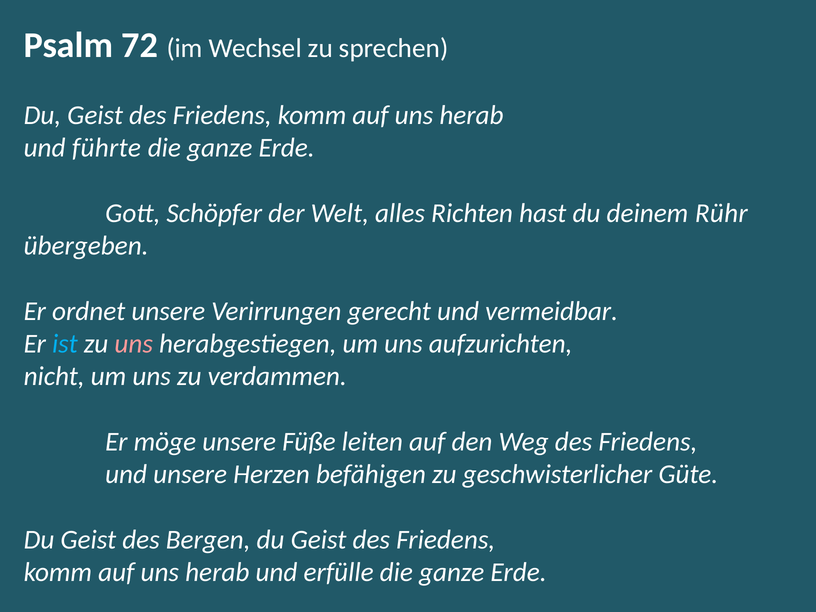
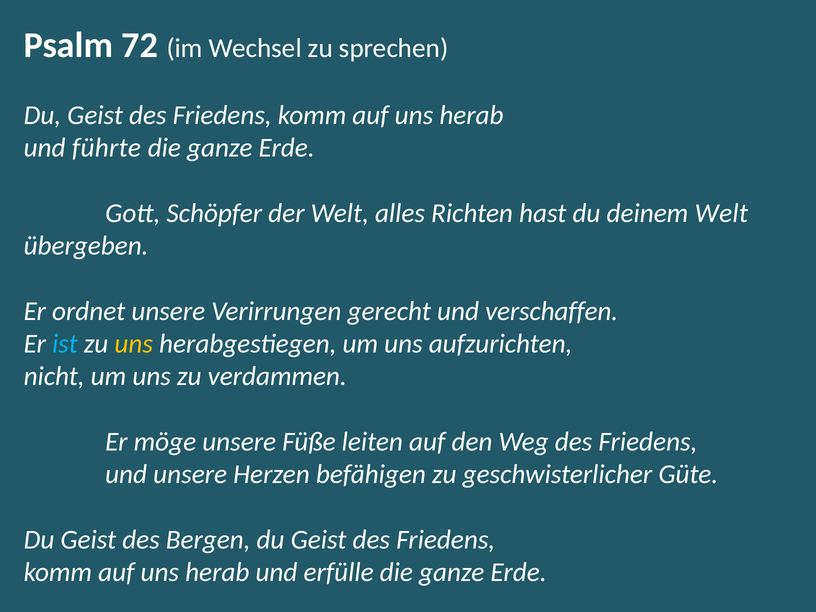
deinem Rühr: Rühr -> Welt
vermeidbar: vermeidbar -> verschaffen
uns at (134, 344) colour: pink -> yellow
